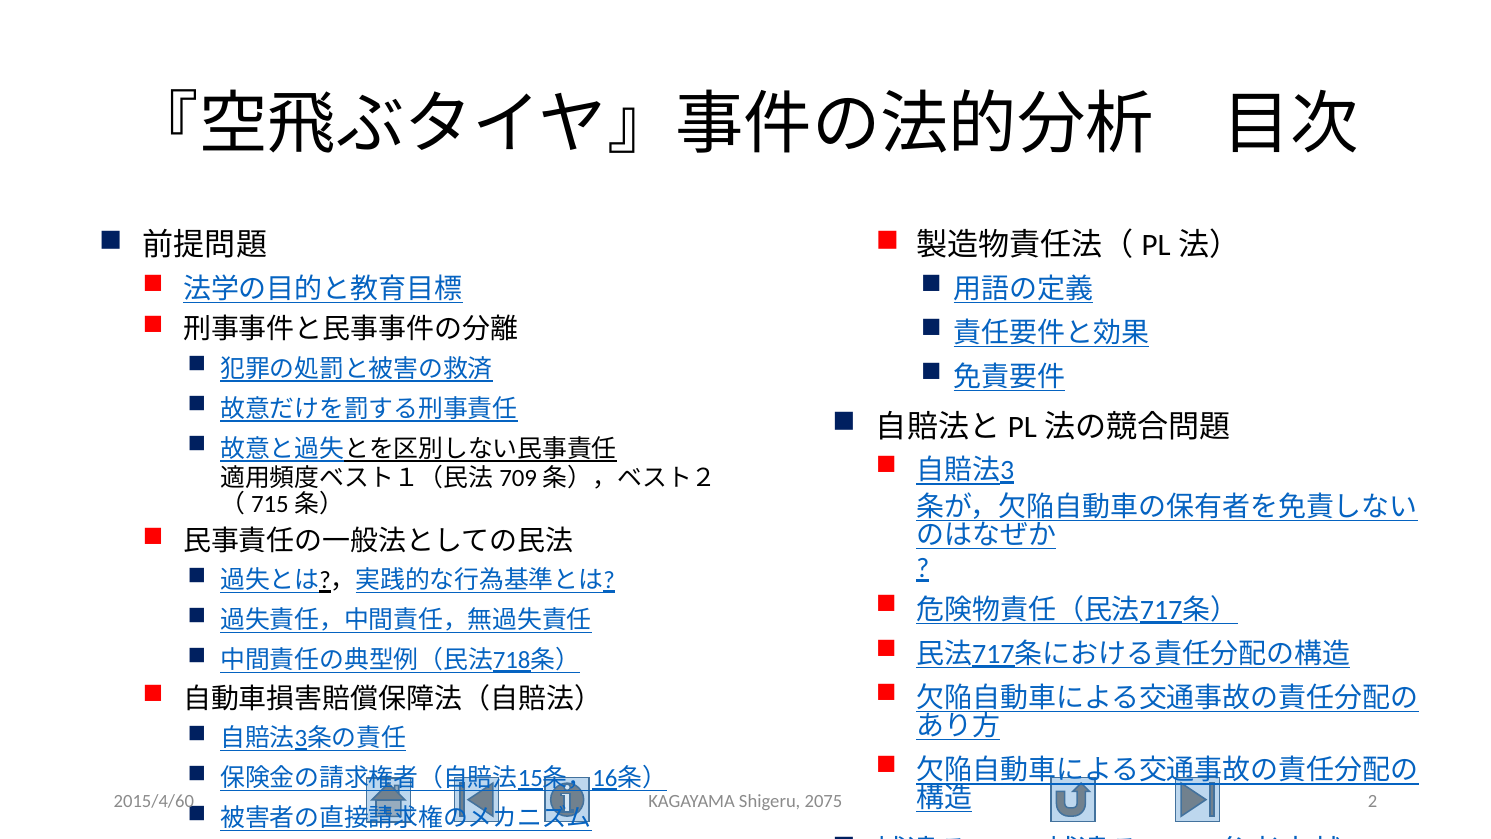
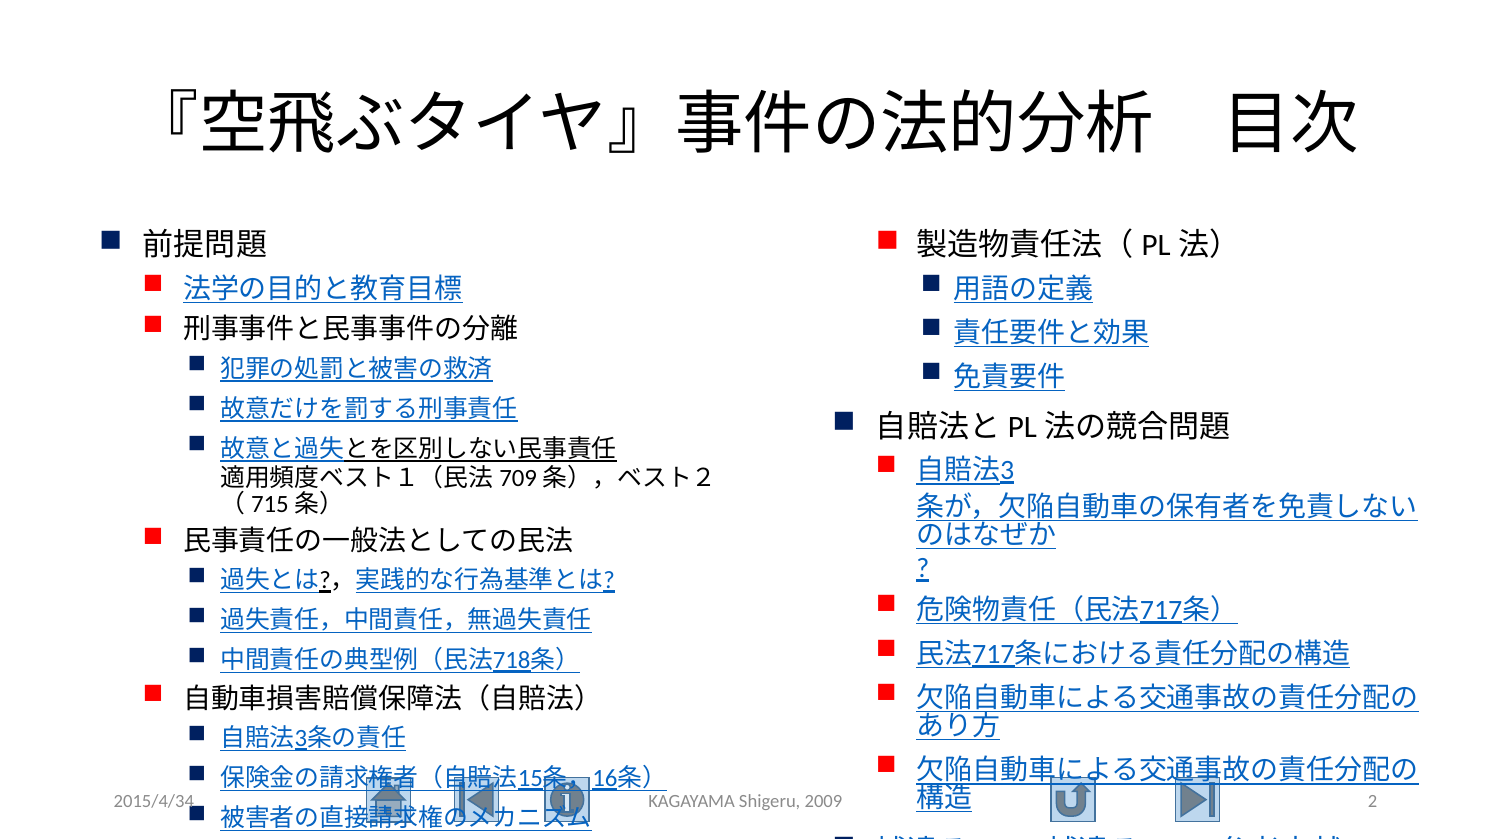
2015/4/60: 2015/4/60 -> 2015/4/34
2075: 2075 -> 2009
